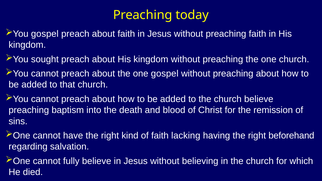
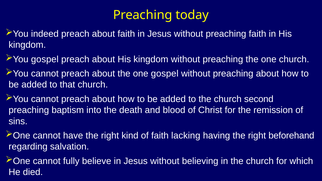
You gospel: gospel -> indeed
You sought: sought -> gospel
church believe: believe -> second
